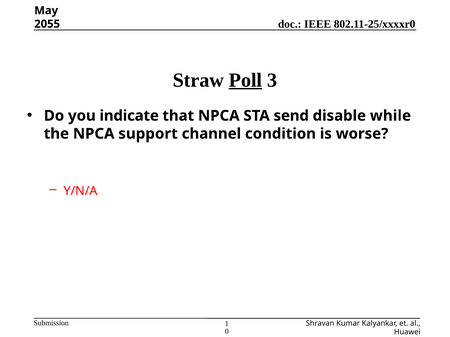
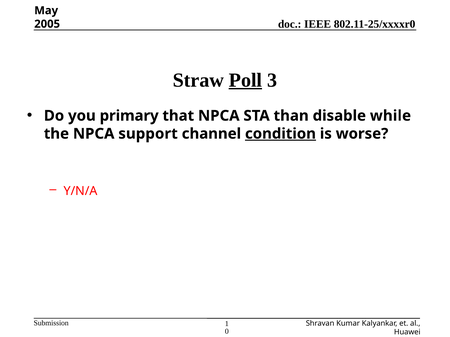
2055: 2055 -> 2005
indicate: indicate -> primary
send: send -> than
condition underline: none -> present
